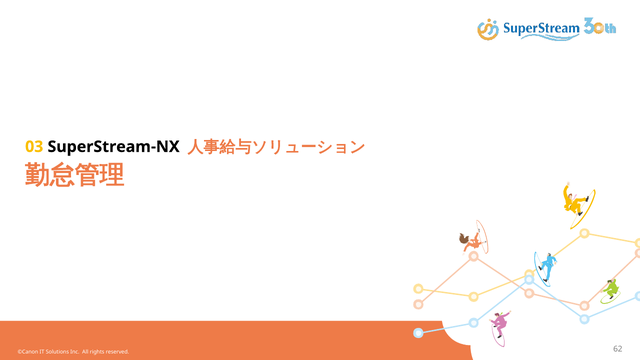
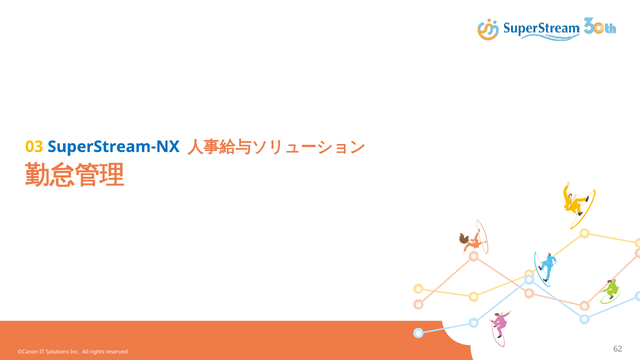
SuperStream-NX colour: black -> blue
